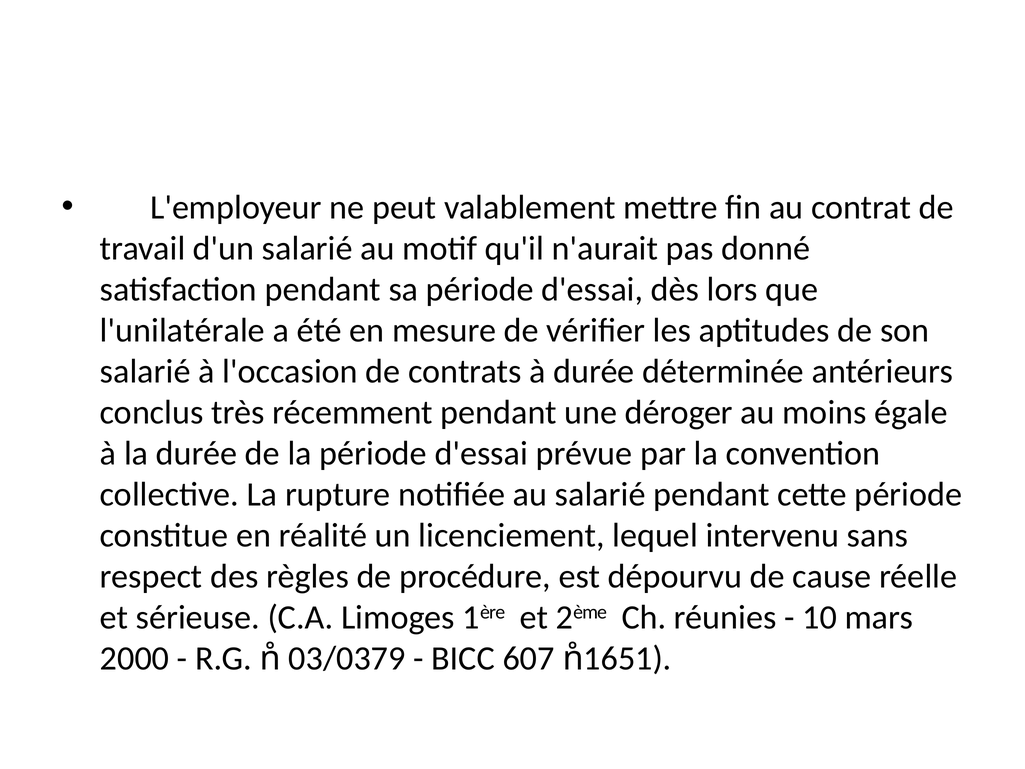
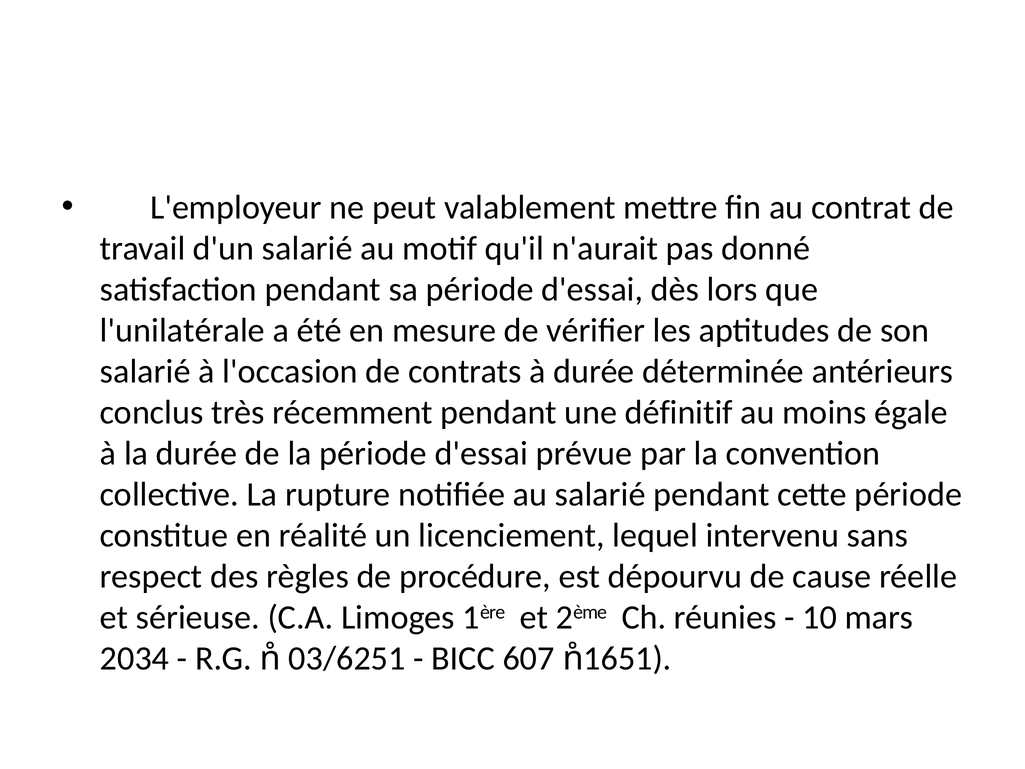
déroger: déroger -> définitif
2000: 2000 -> 2034
03/0379: 03/0379 -> 03/6251
